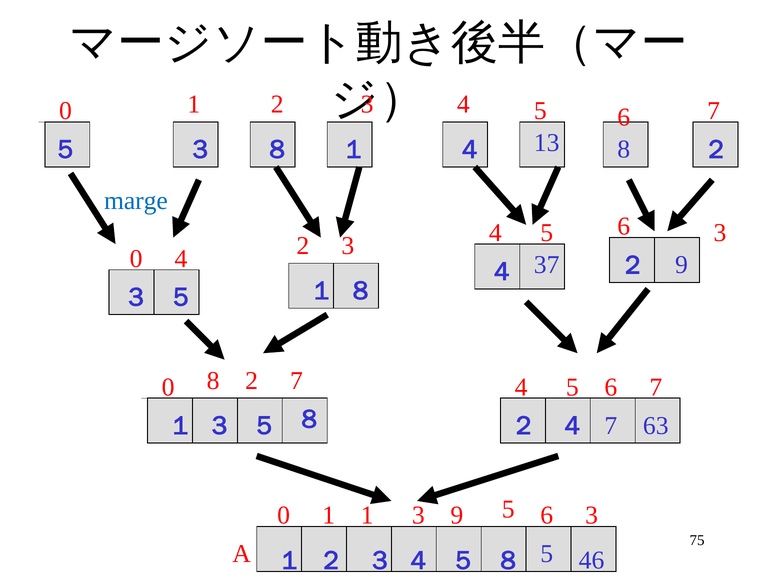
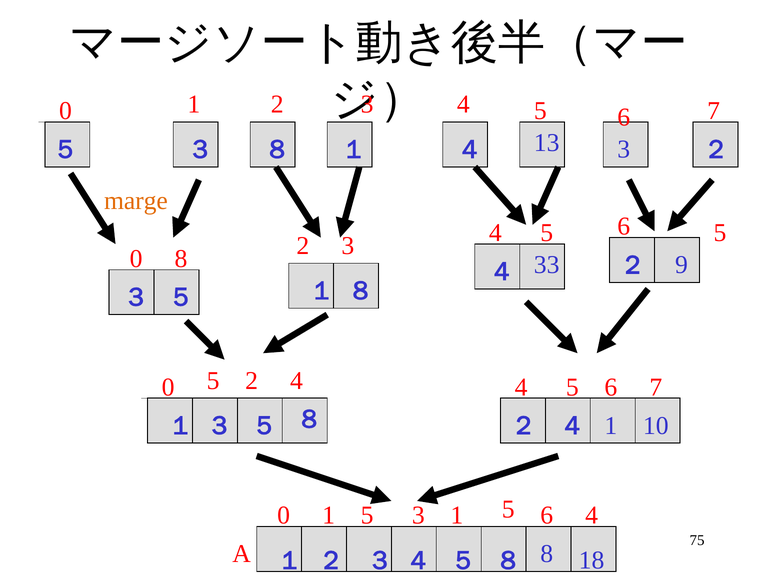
13 8: 8 -> 3
marge colour: blue -> orange
6 3: 3 -> 5
0 4: 4 -> 8
37: 37 -> 33
0 8: 8 -> 5
2 7: 7 -> 4
１ 7: 7 -> 1
63: 63 -> 10
0 1 1: 1 -> 5
3 9: 9 -> 1
5 3: 3 -> 4
８ 5: 5 -> 8
46: 46 -> 18
